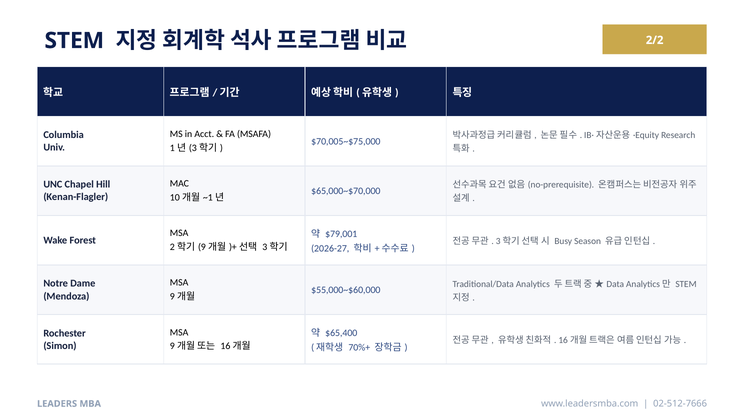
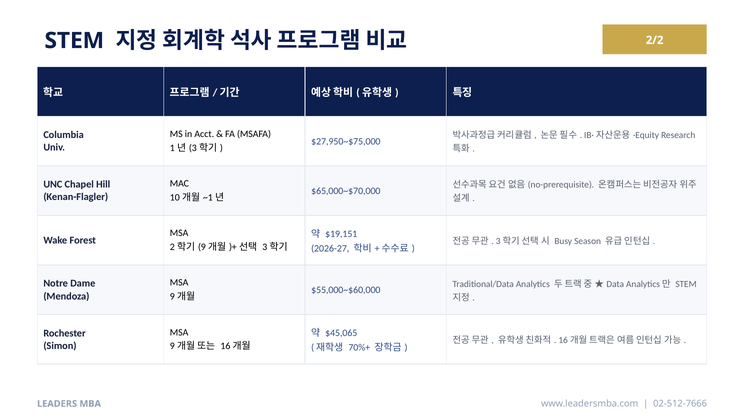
$70,005~$75,000: $70,005~$75,000 -> $27,950~$75,000
$79,001: $79,001 -> $19,151
$65,400: $65,400 -> $45,065
